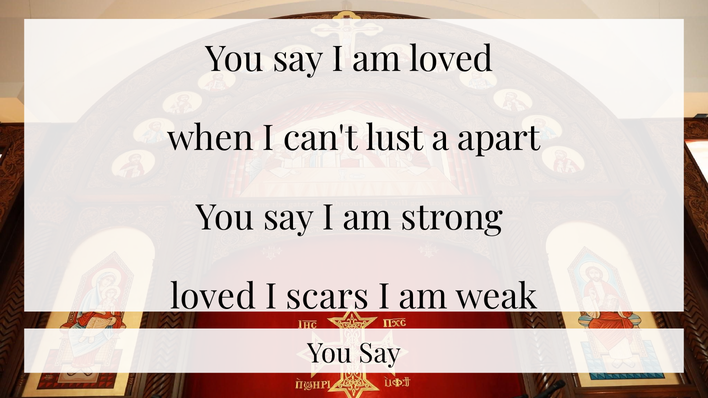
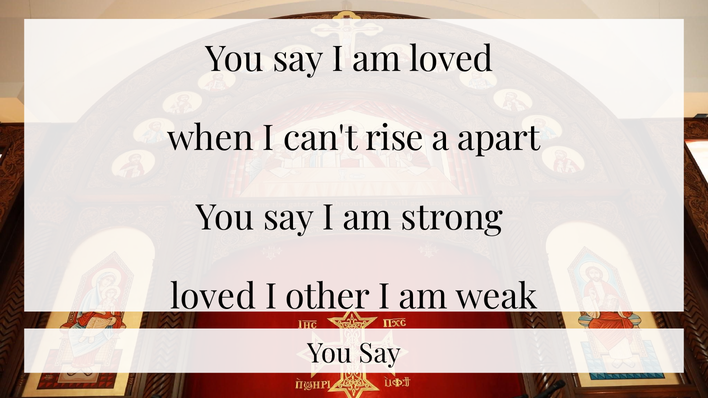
lust: lust -> rise
scars: scars -> other
